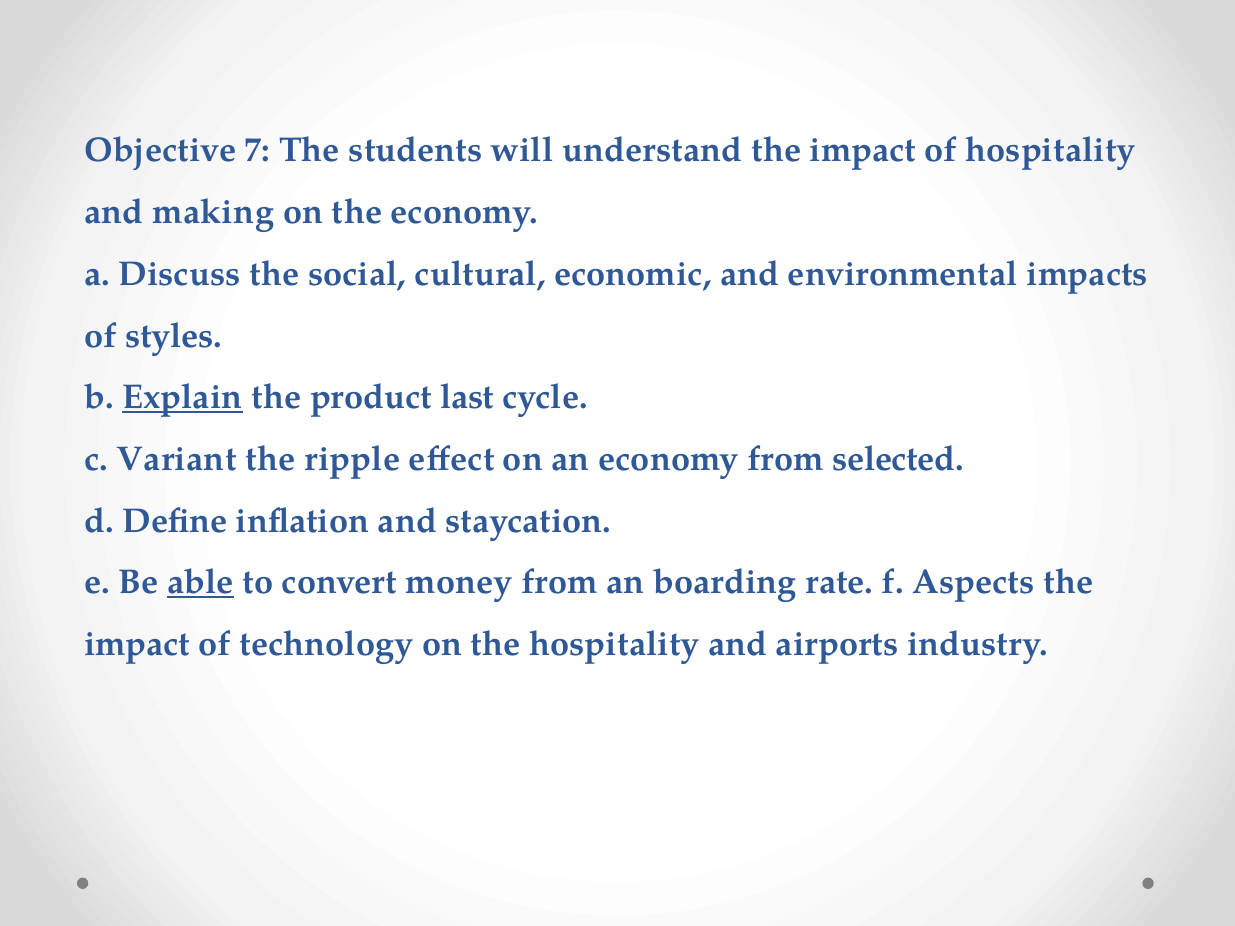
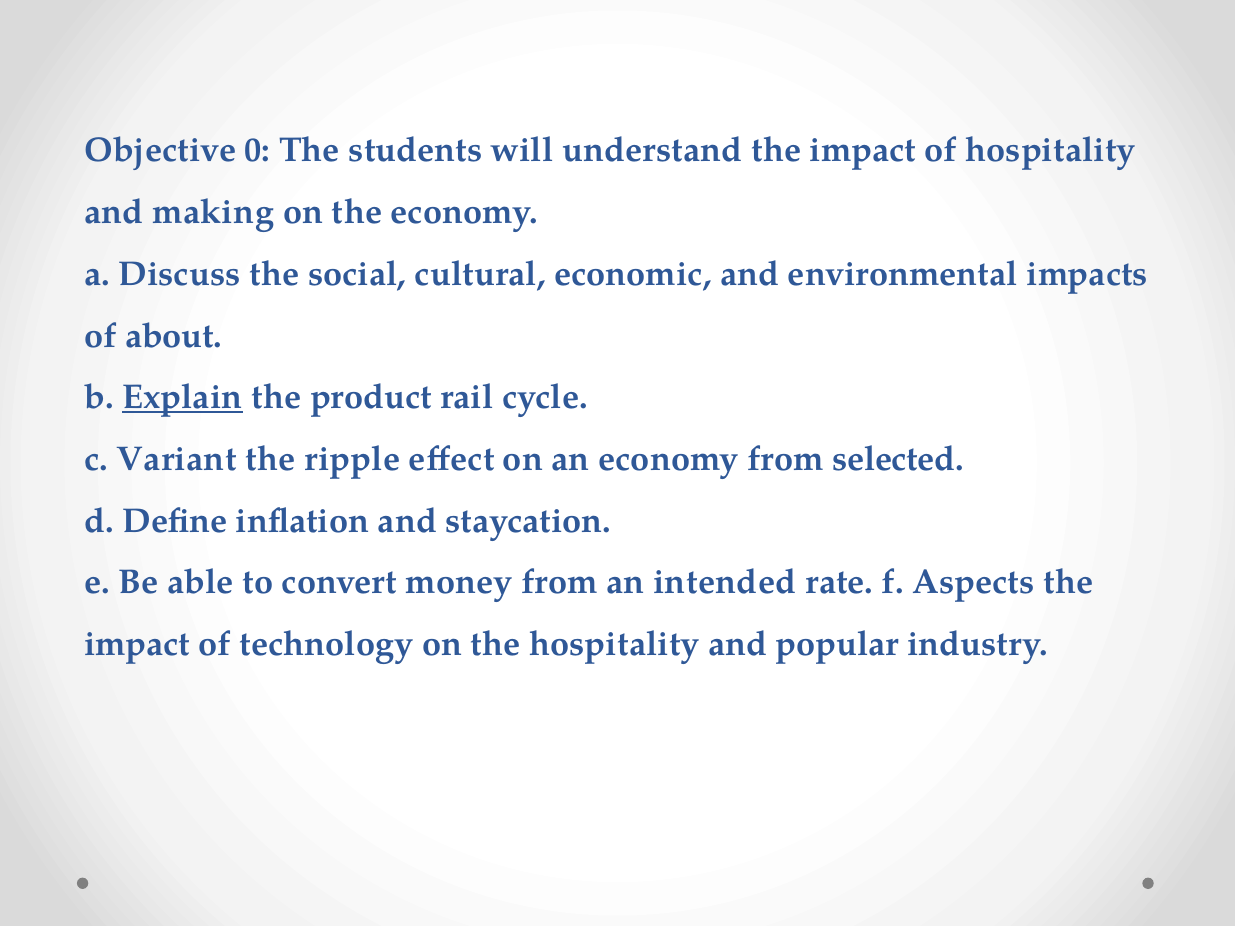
7: 7 -> 0
styles: styles -> about
last: last -> rail
able underline: present -> none
boarding: boarding -> intended
airports: airports -> popular
